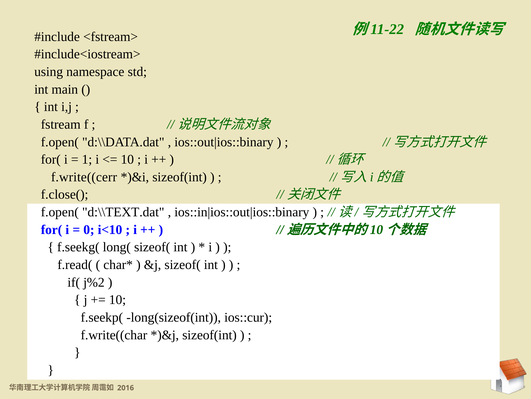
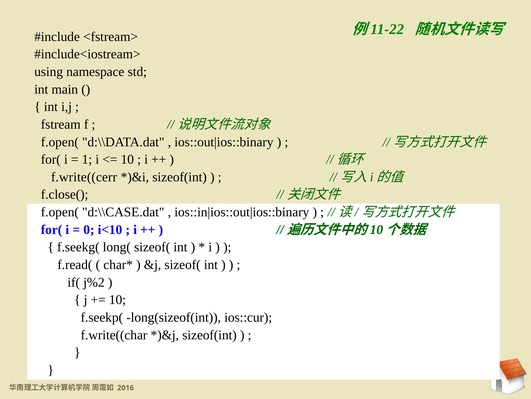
d:\\TEXT.dat: d:\\TEXT.dat -> d:\\CASE.dat
